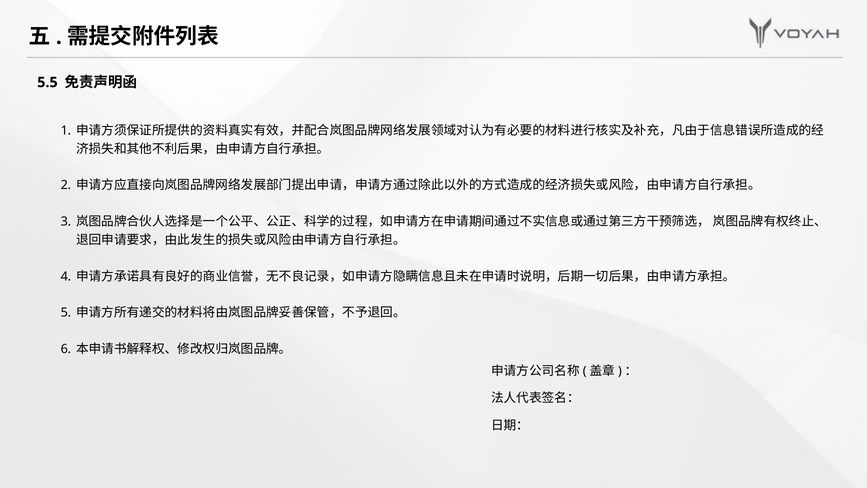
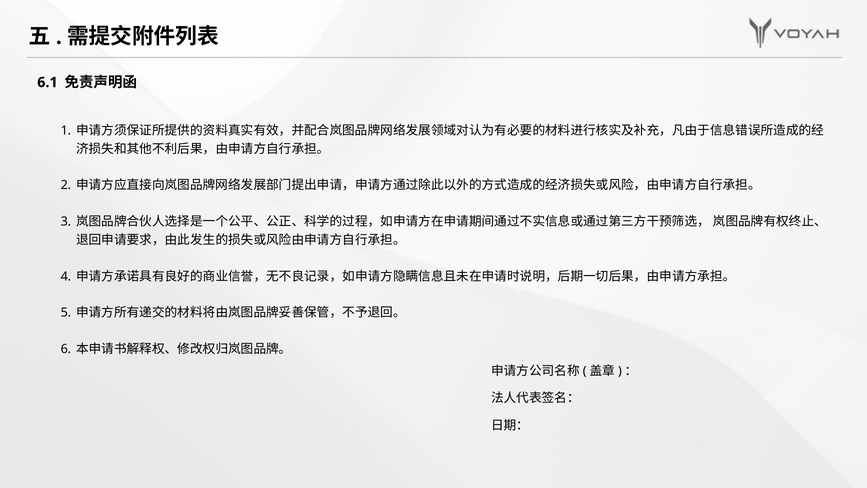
5.5: 5.5 -> 6.1
